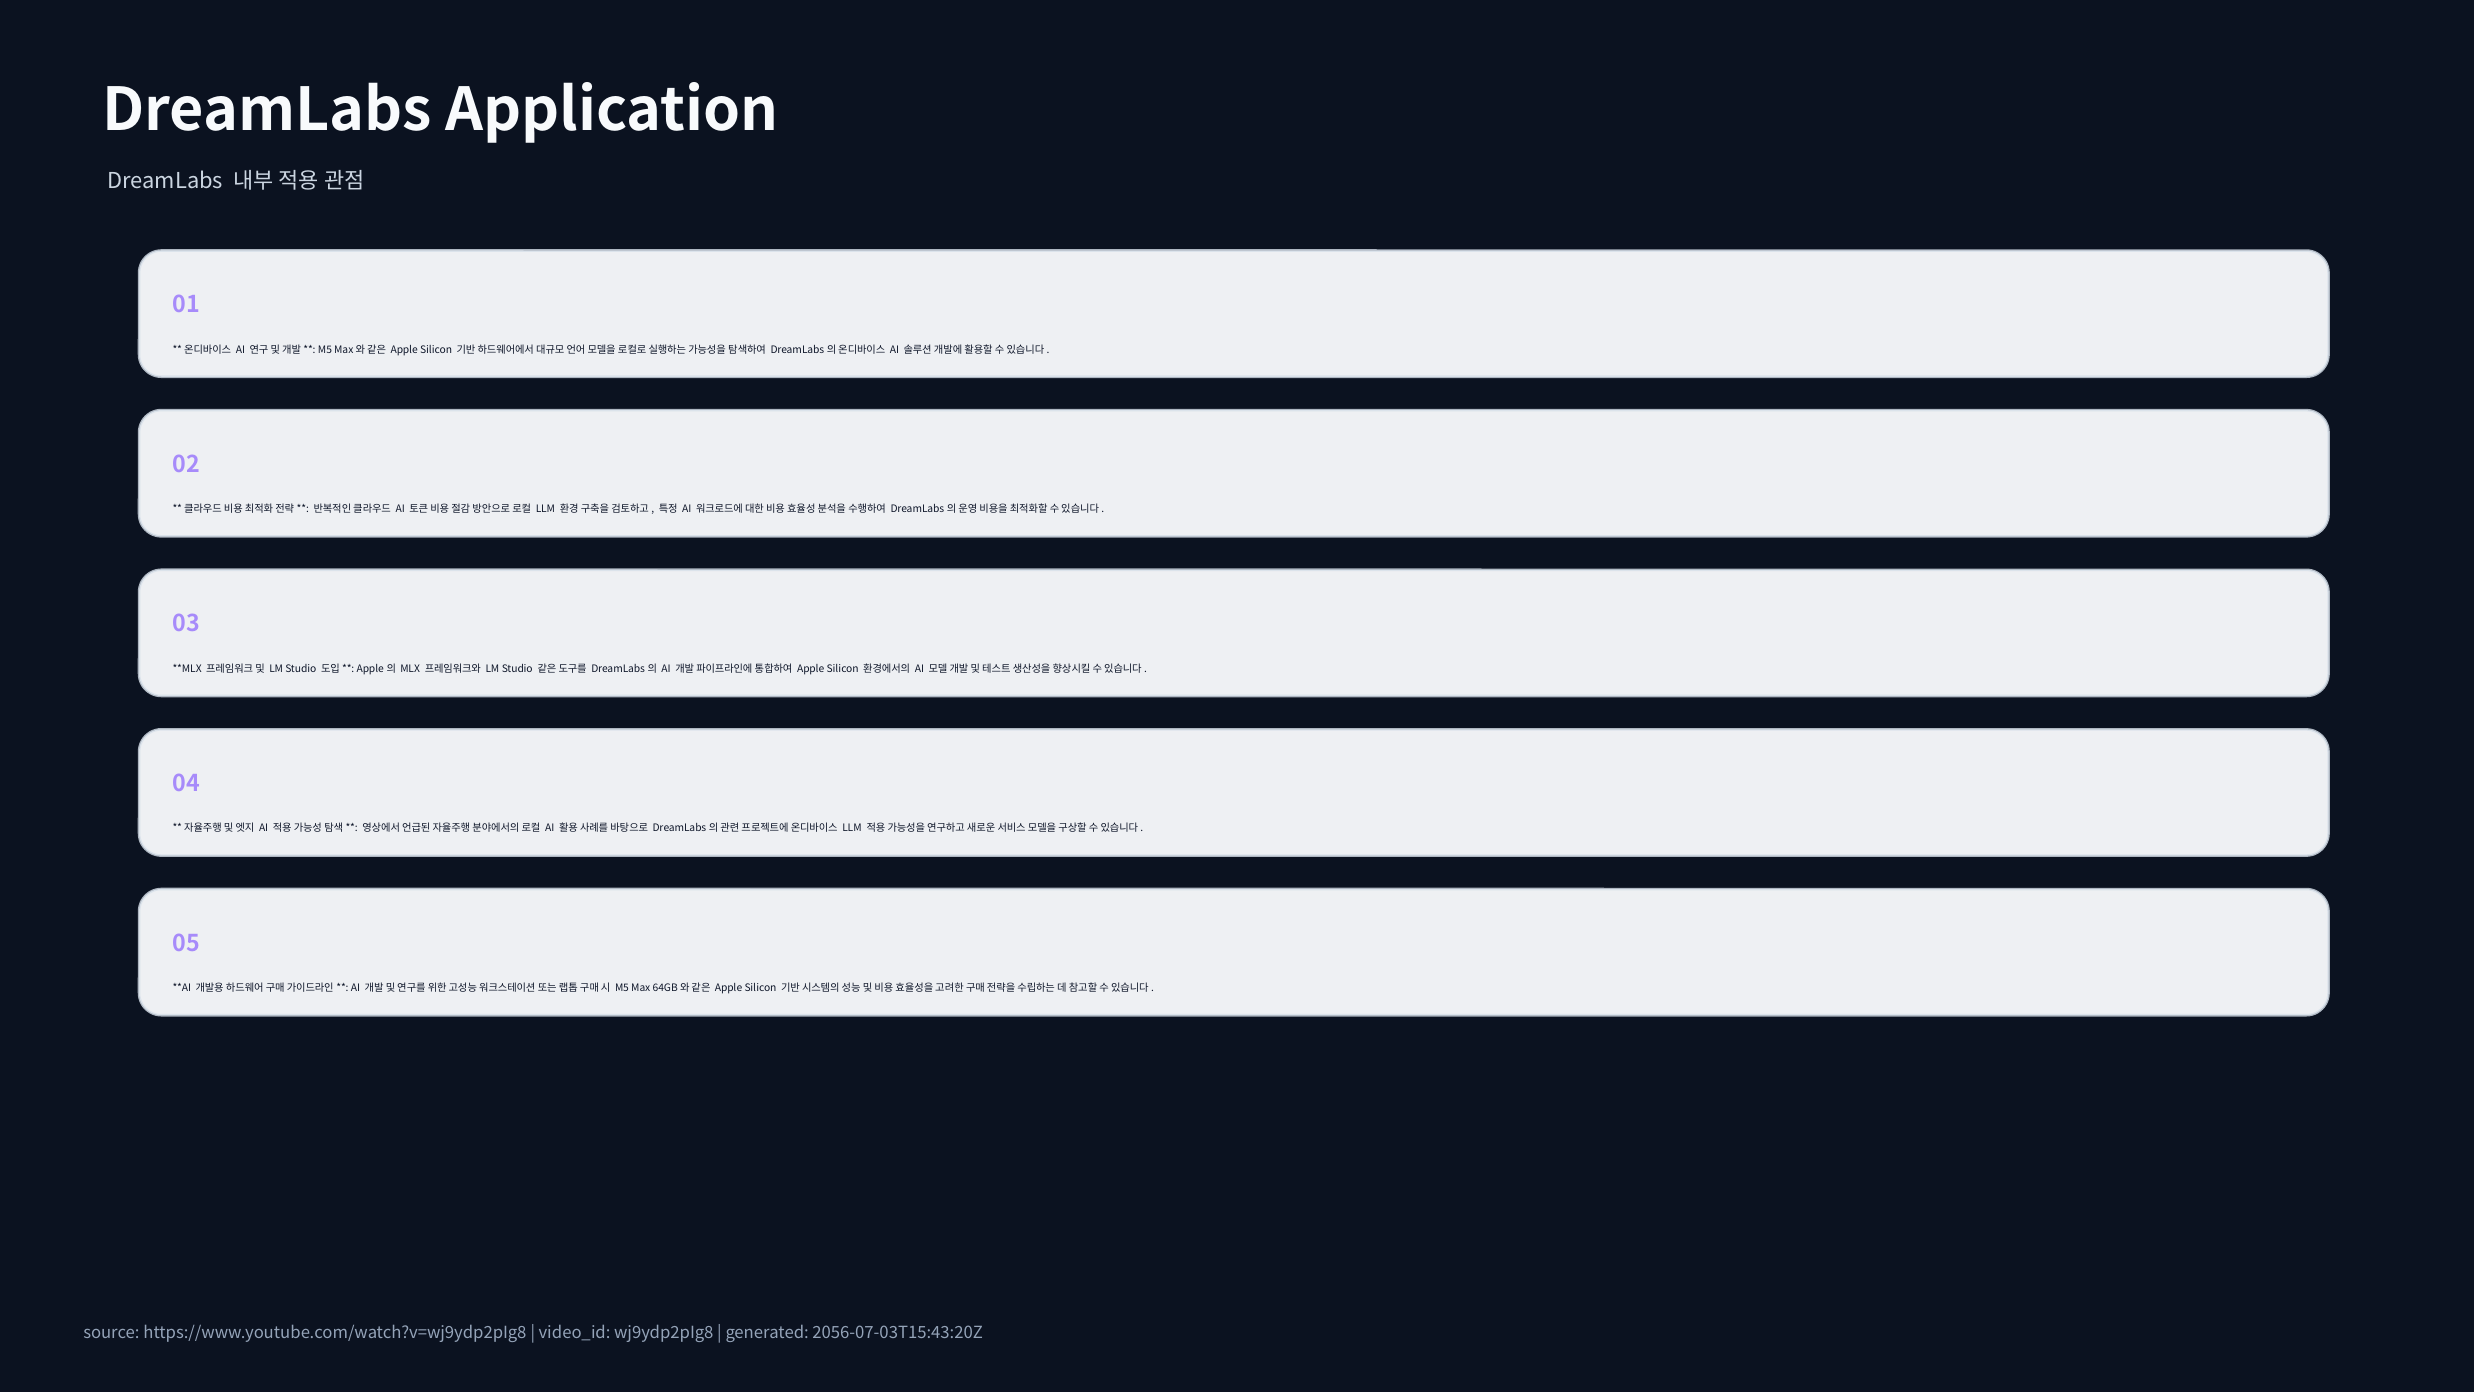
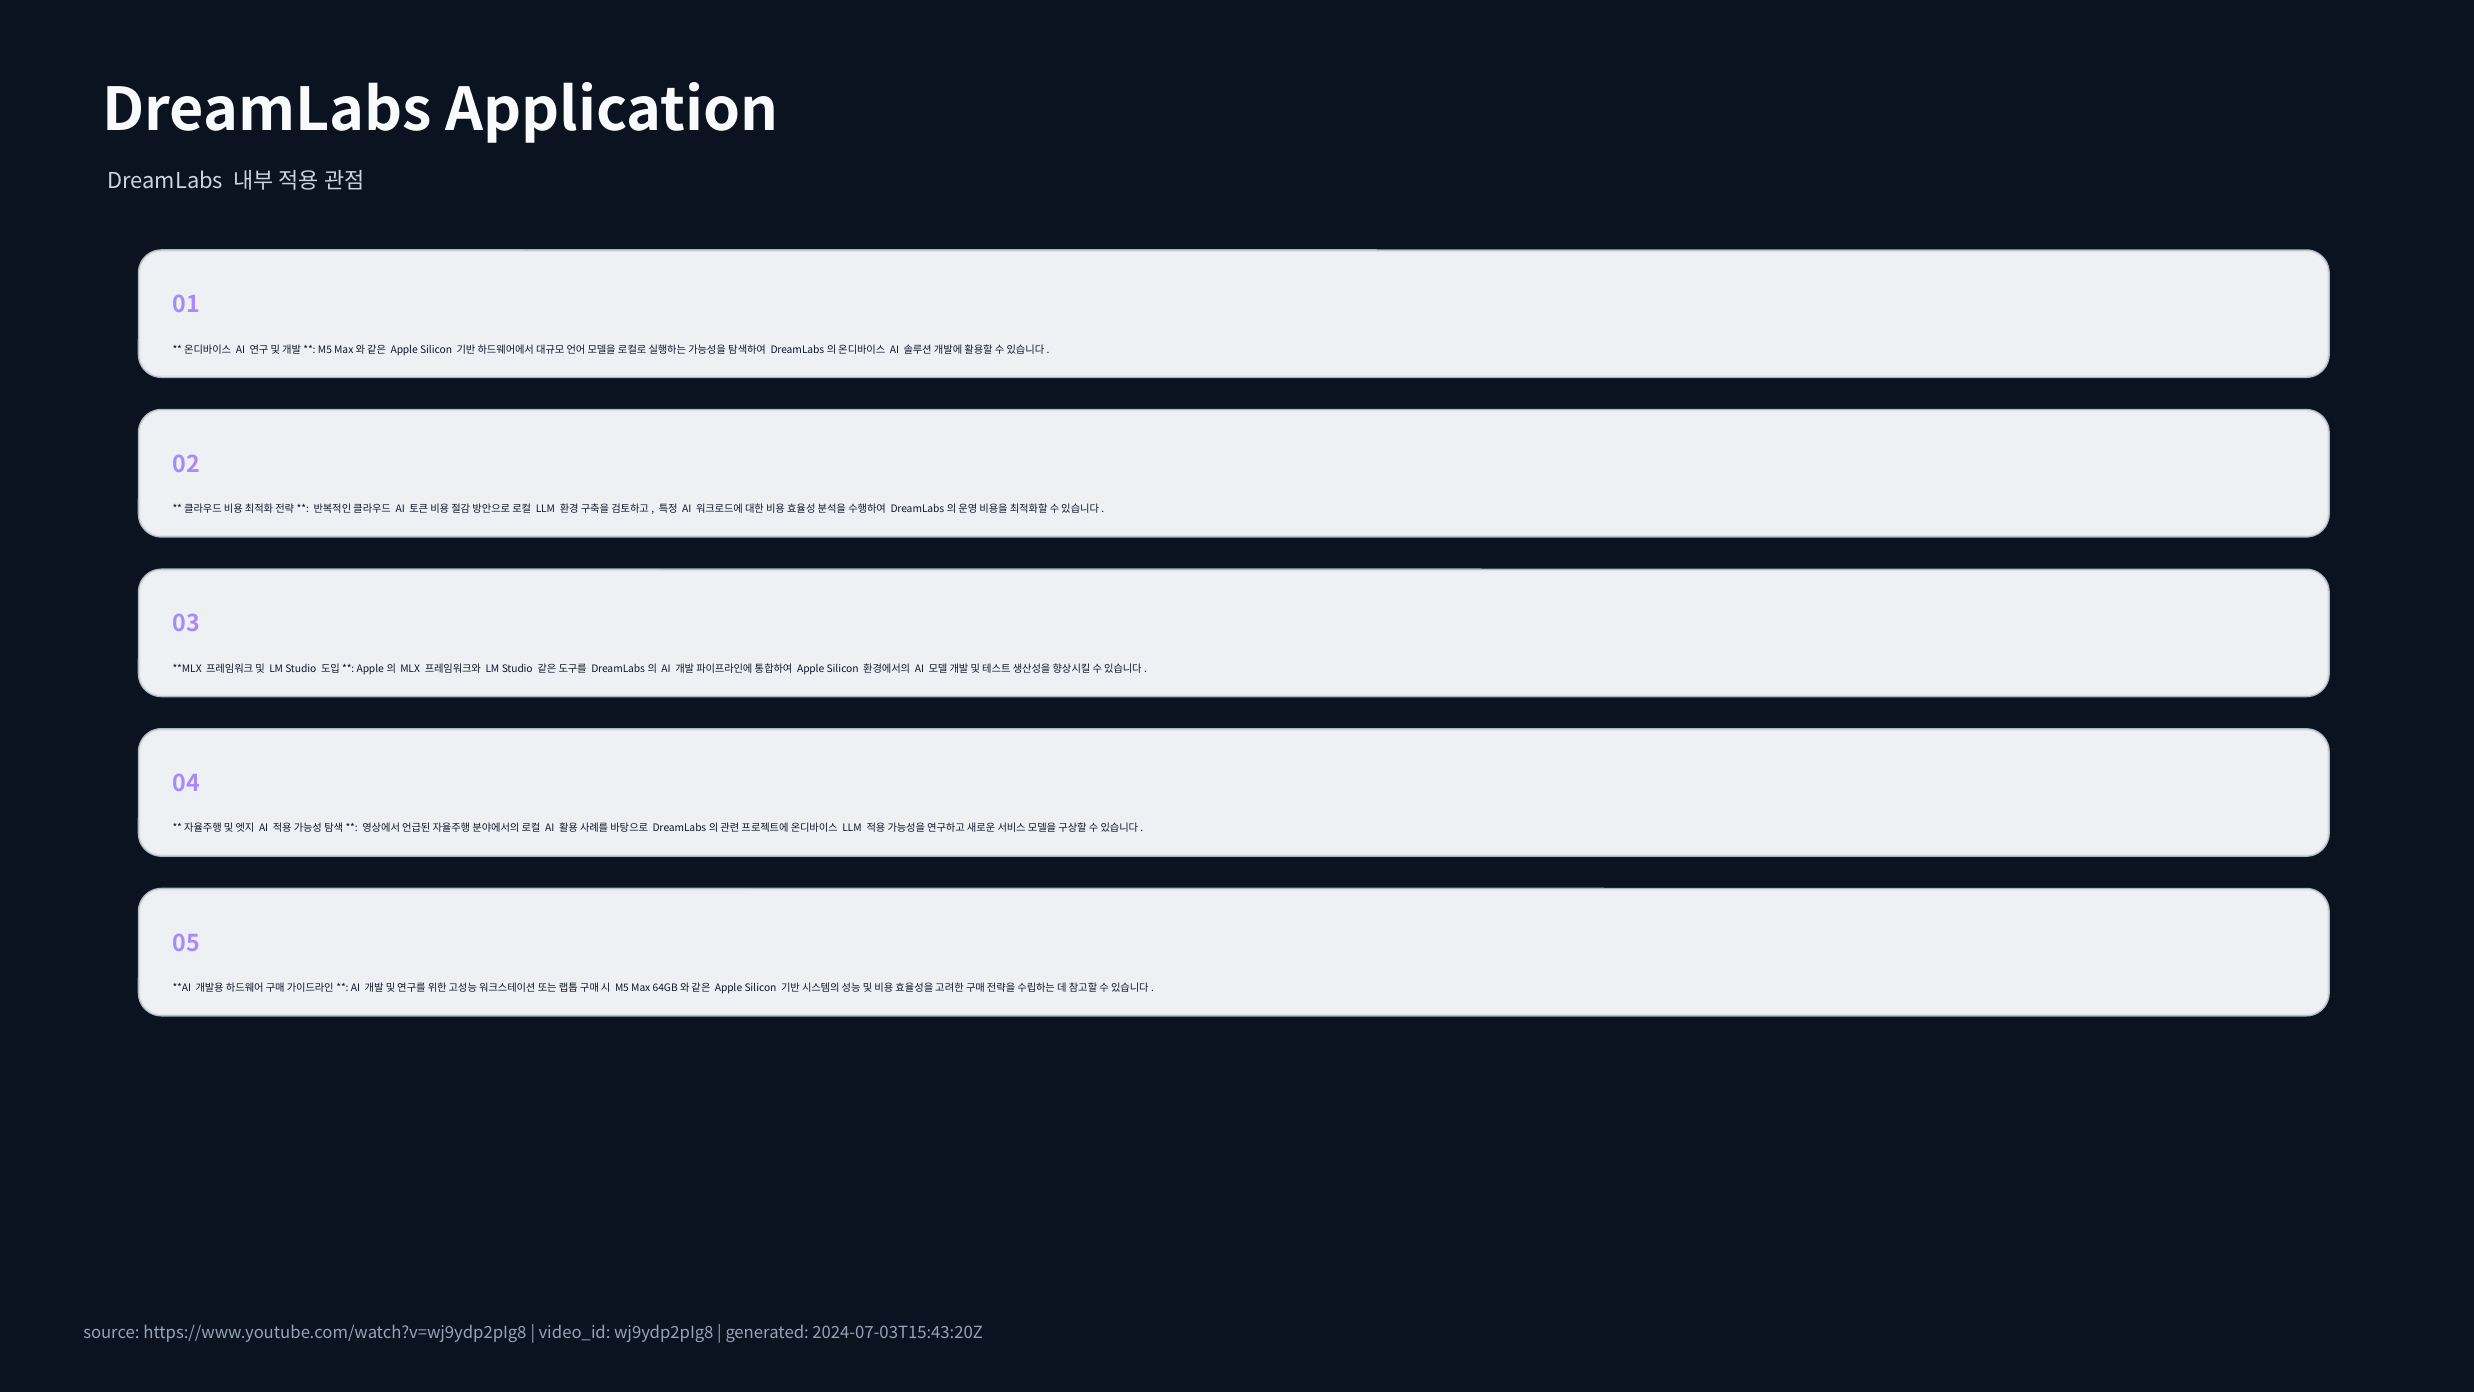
2056-07-03T15:43:20Z: 2056-07-03T15:43:20Z -> 2024-07-03T15:43:20Z
